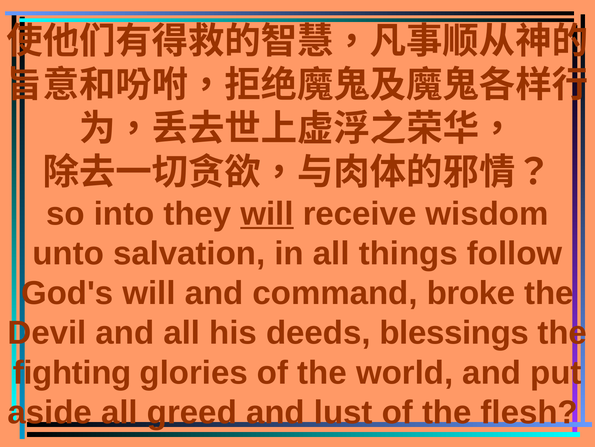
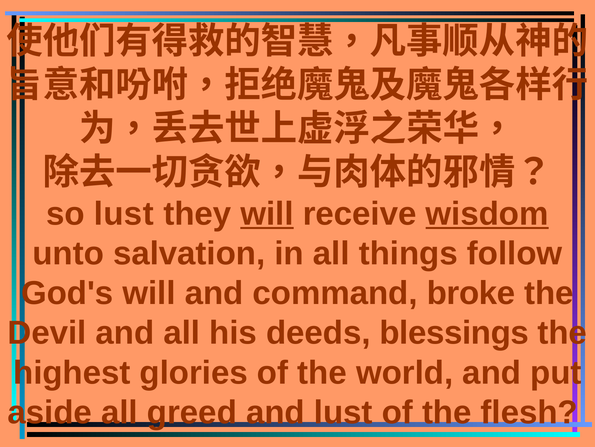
so into: into -> lust
wisdom underline: none -> present
fighting: fighting -> highest
